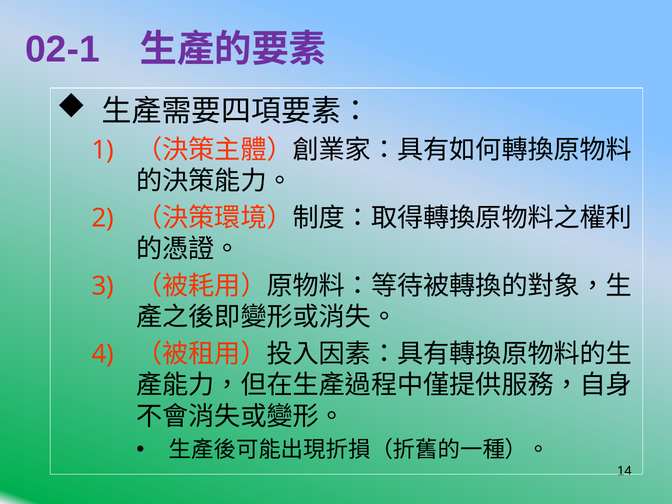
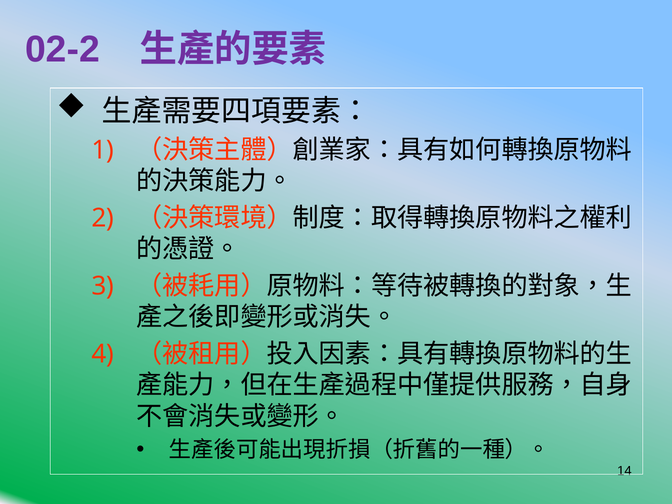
02-1: 02-1 -> 02-2
